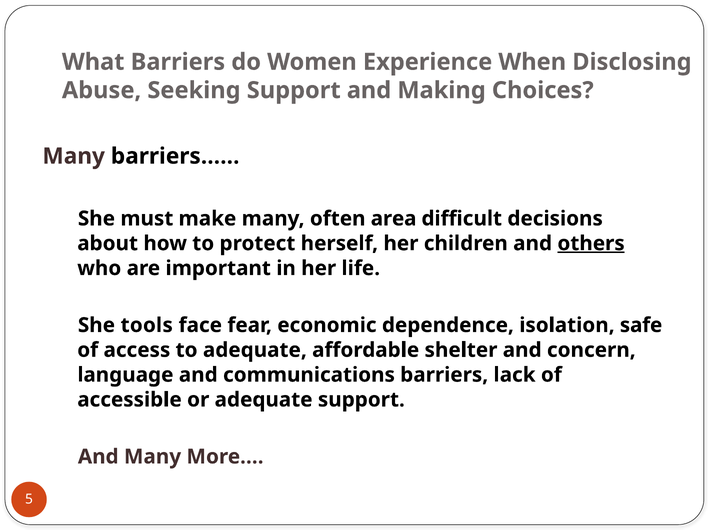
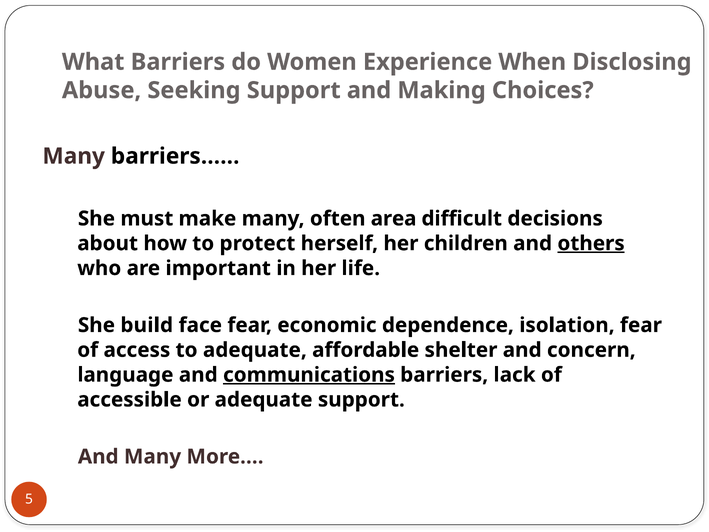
tools: tools -> build
isolation safe: safe -> fear
communications underline: none -> present
